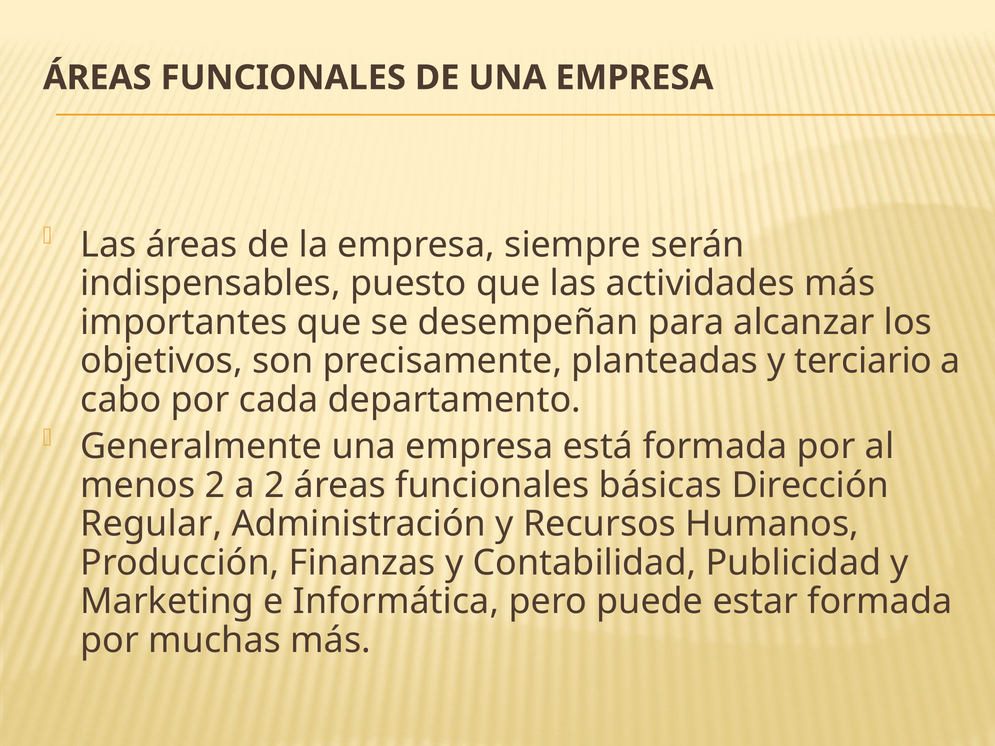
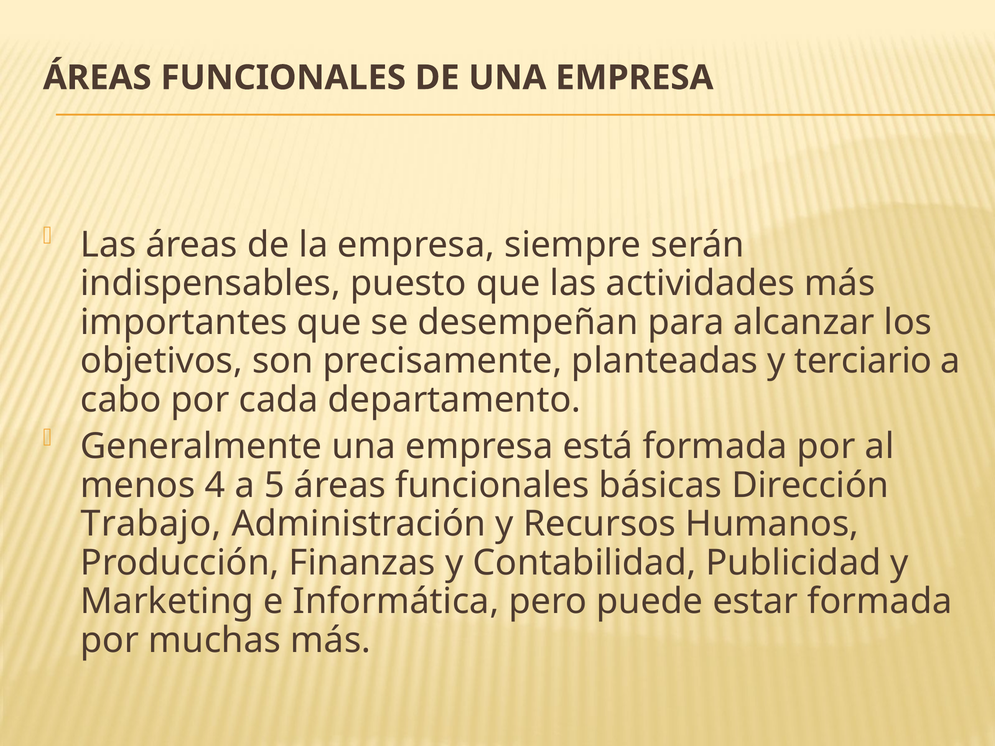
menos 2: 2 -> 4
a 2: 2 -> 5
Regular: Regular -> Trabajo
